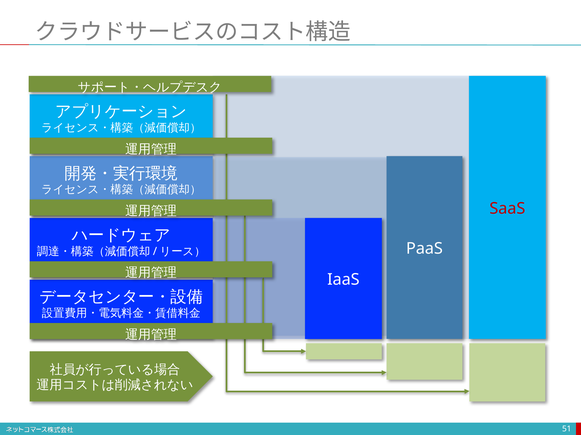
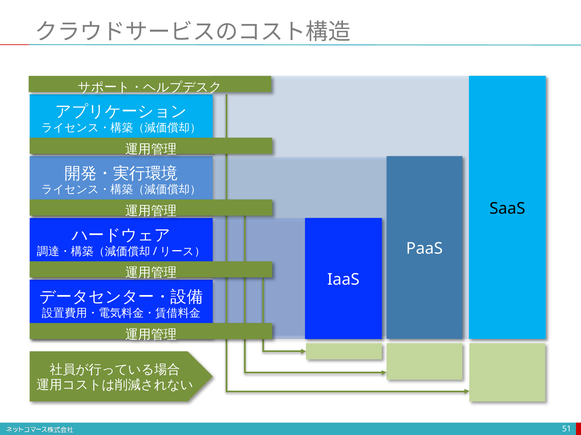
SaaS colour: red -> black
